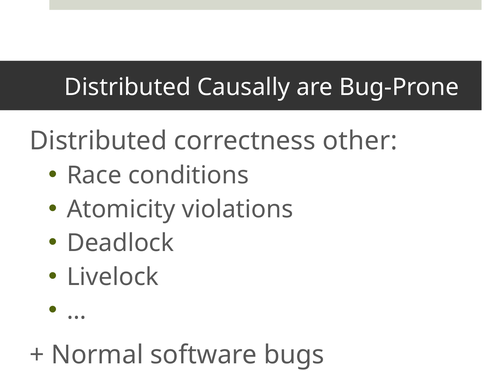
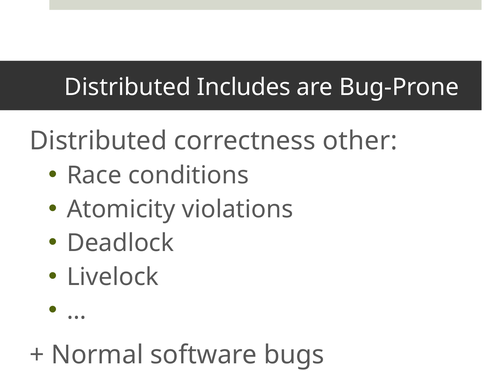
Causally: Causally -> Includes
